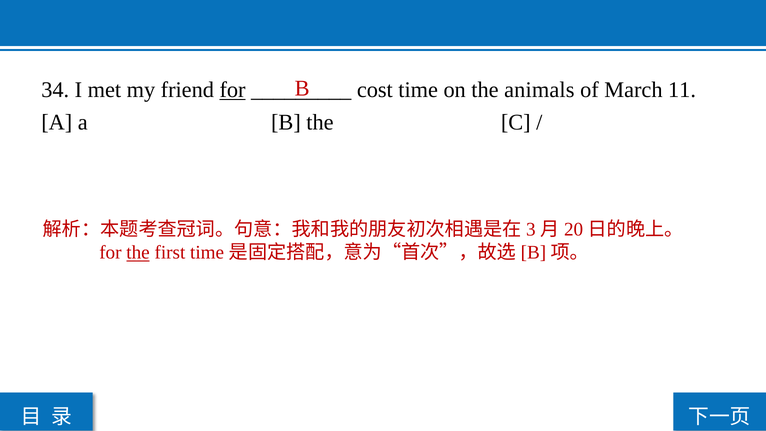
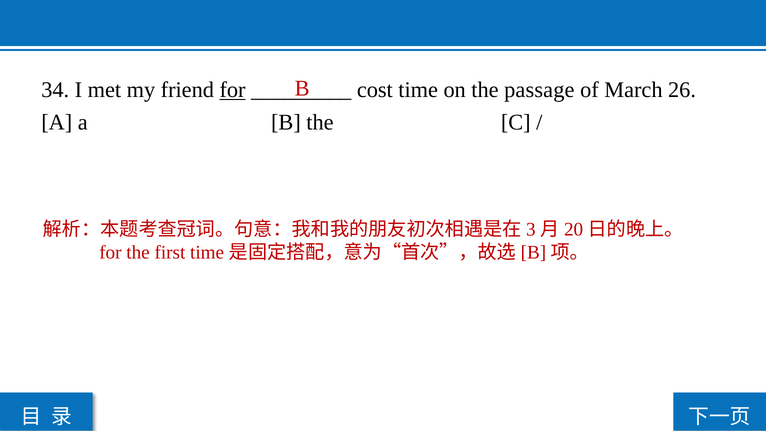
animals: animals -> passage
11: 11 -> 26
the at (138, 253) underline: present -> none
